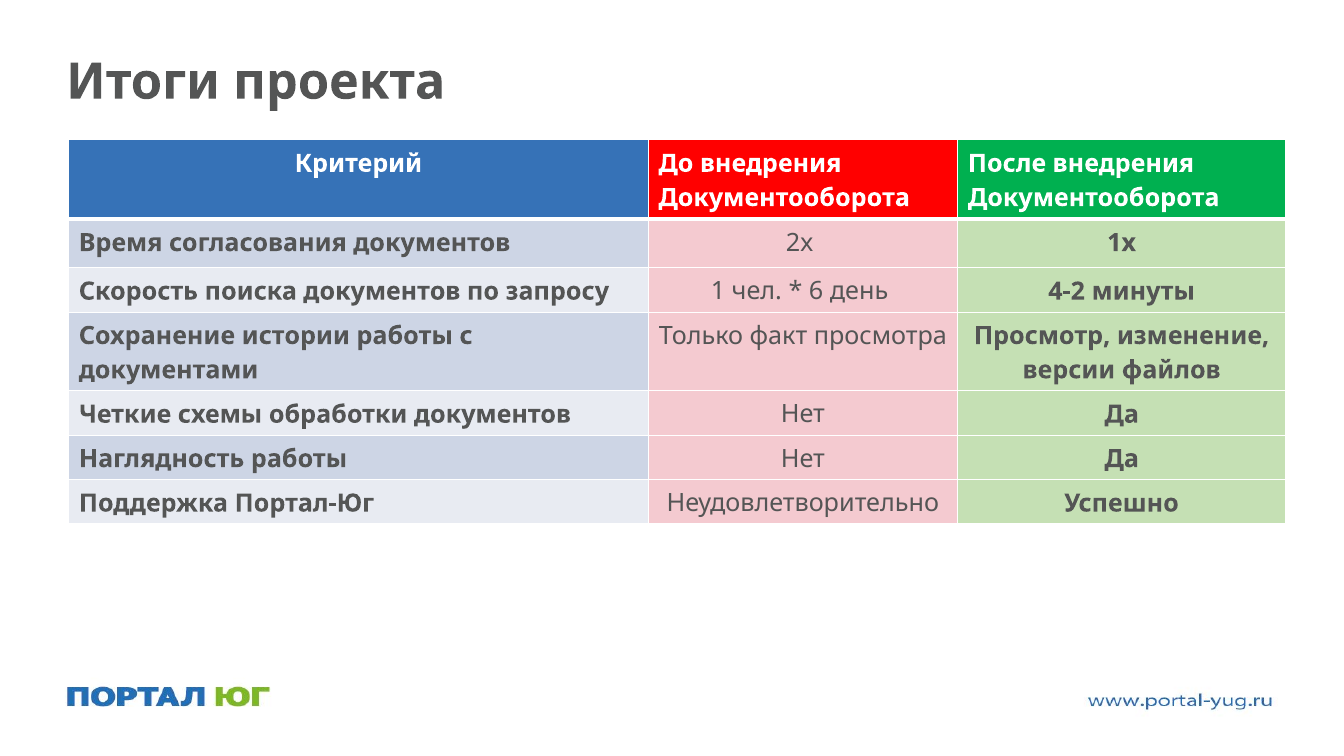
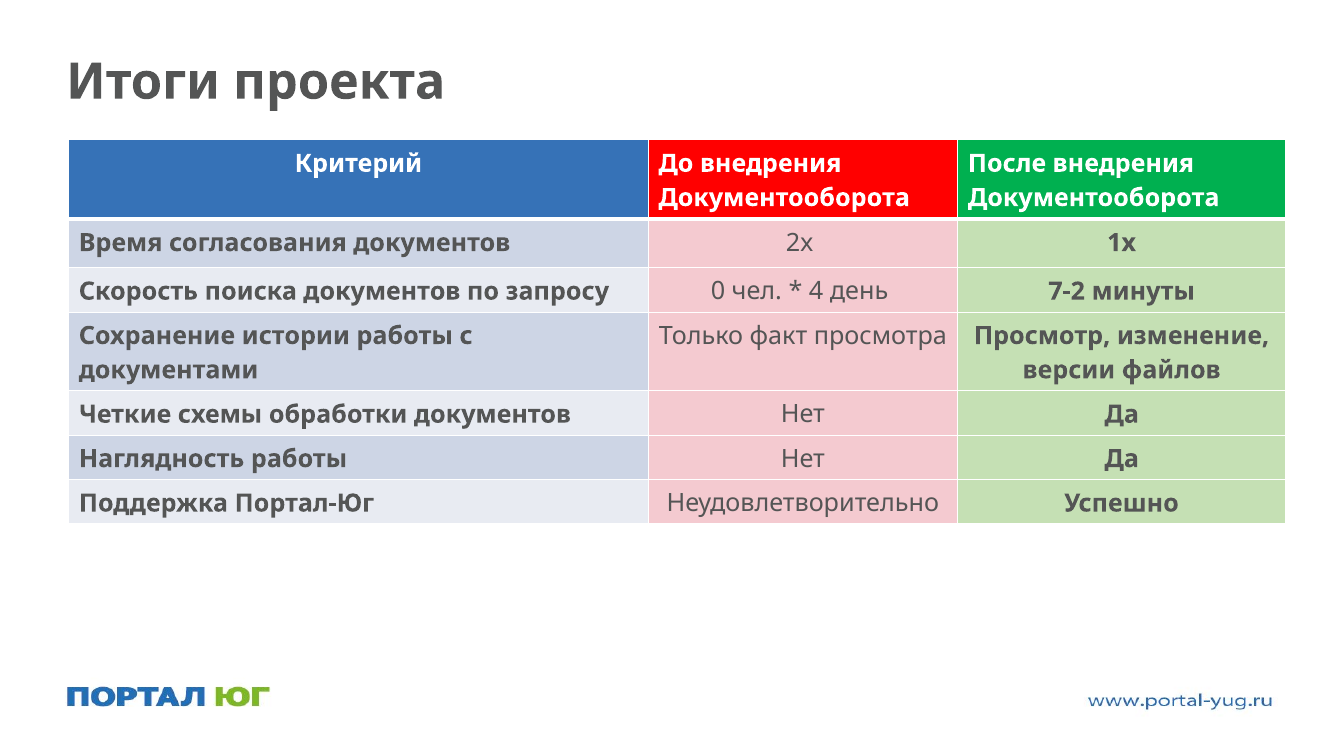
1: 1 -> 0
6: 6 -> 4
4-2: 4-2 -> 7-2
